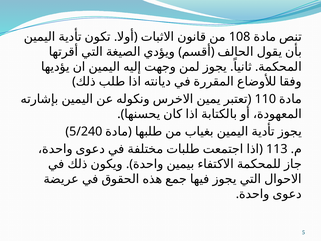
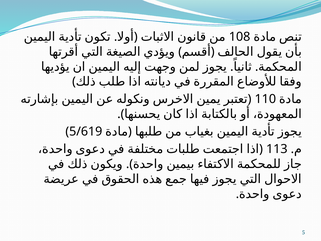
5/240: 5/240 -> 5/619
